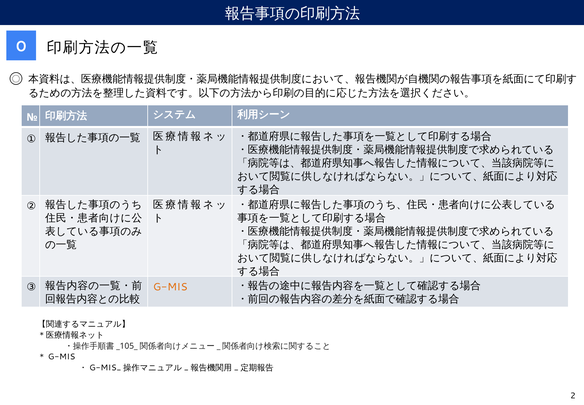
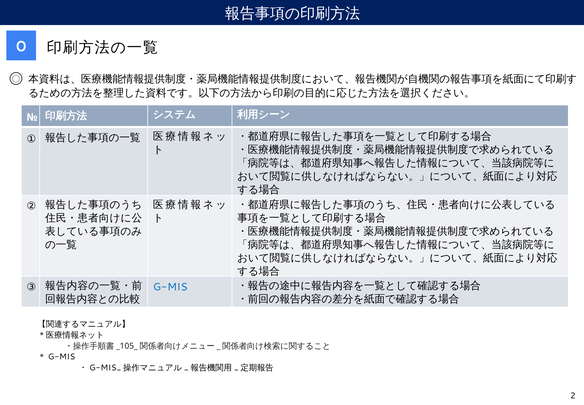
G-MIS colour: orange -> blue
